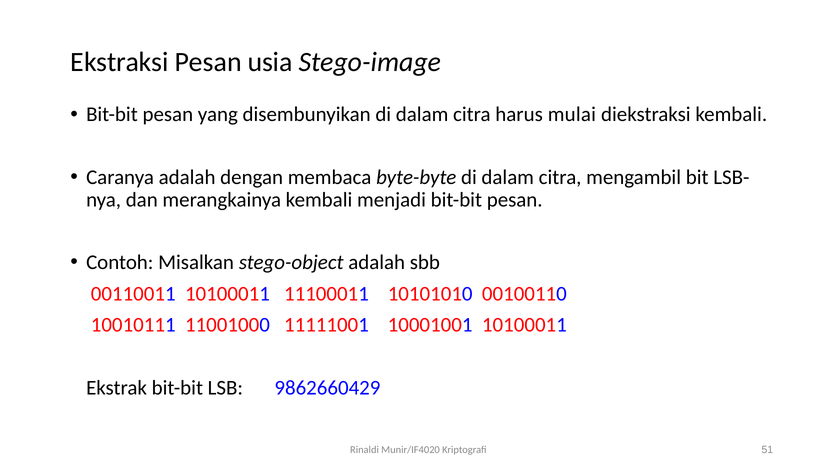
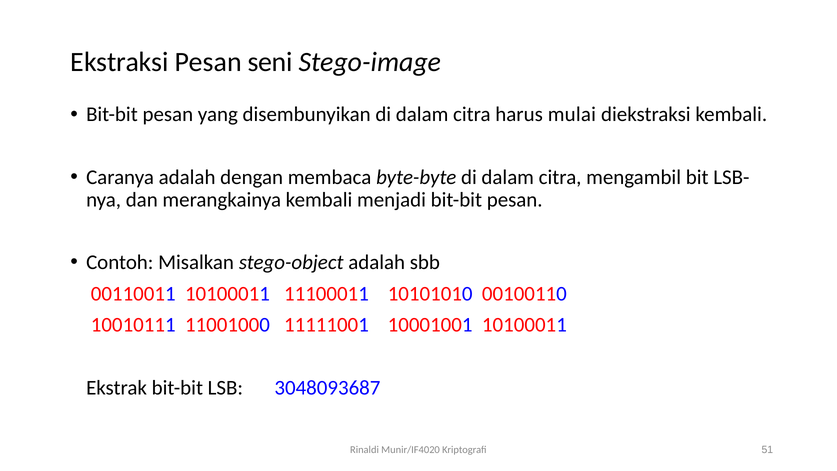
usia: usia -> seni
9862660429: 9862660429 -> 3048093687
